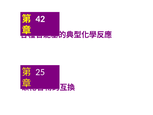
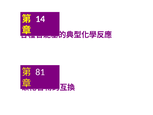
42: 42 -> 14
25: 25 -> 81
